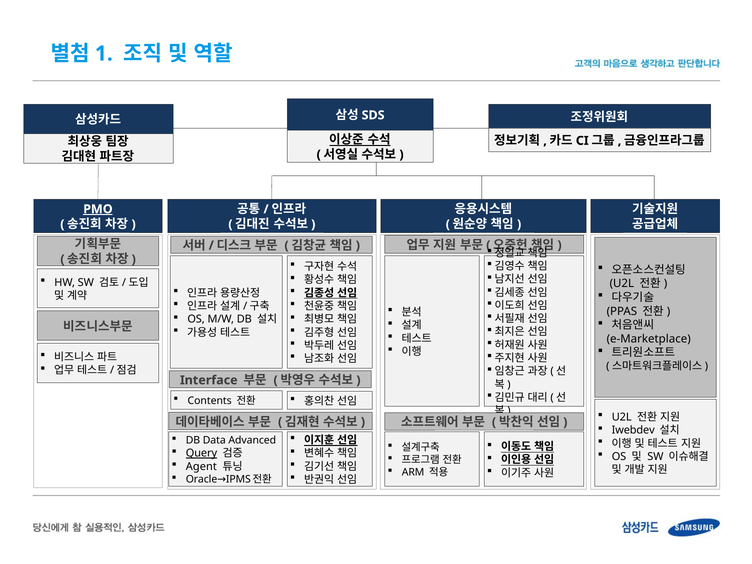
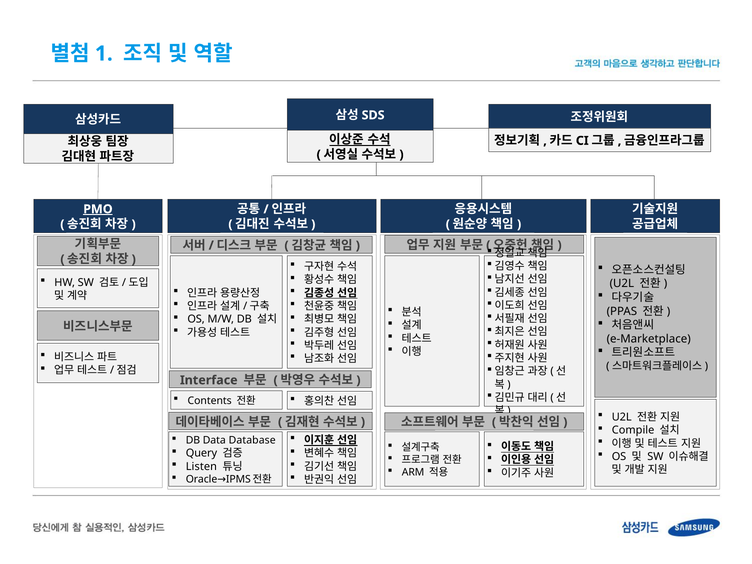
Iwebdev: Iwebdev -> Compile
Advanced: Advanced -> Database
Query underline: present -> none
Agent: Agent -> Listen
